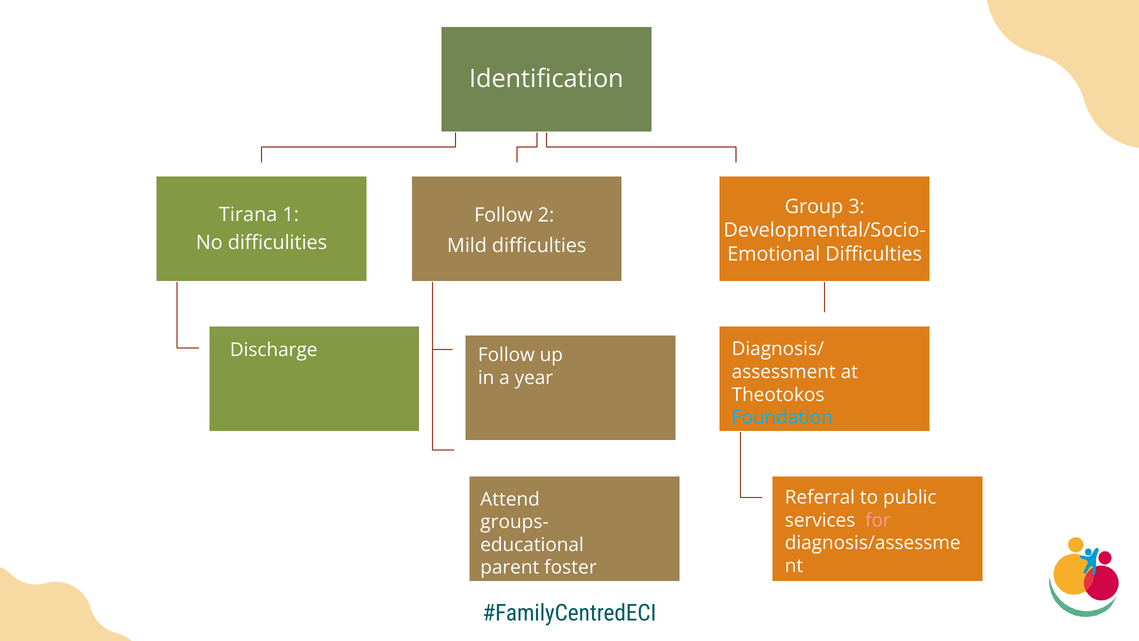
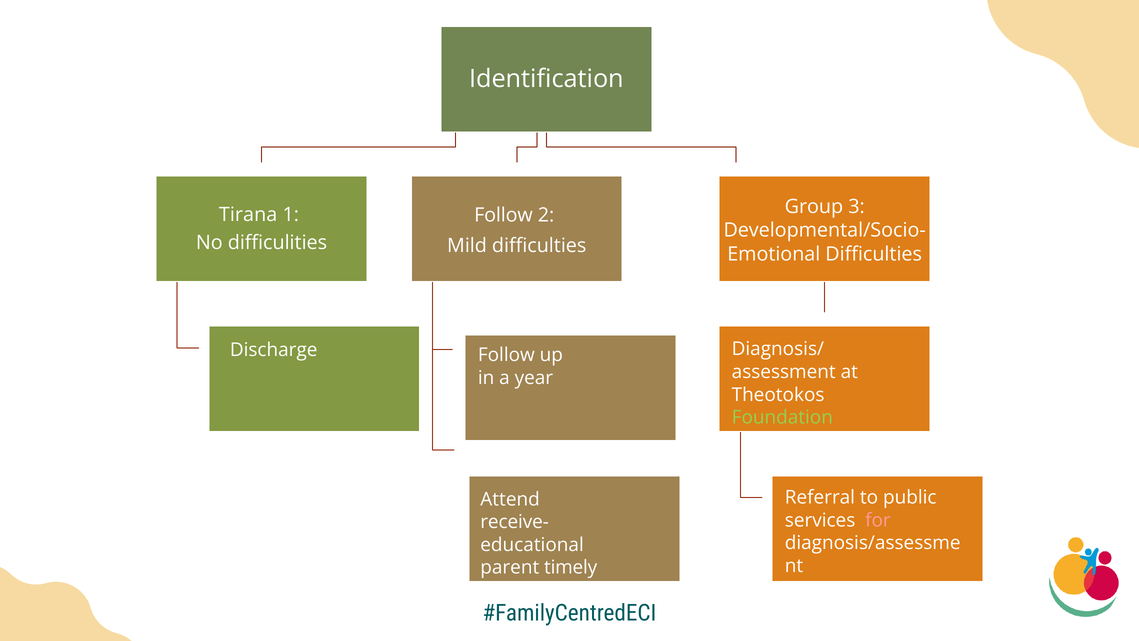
Foundation colour: light blue -> light green
groups-: groups- -> receive-
foster: foster -> timely
